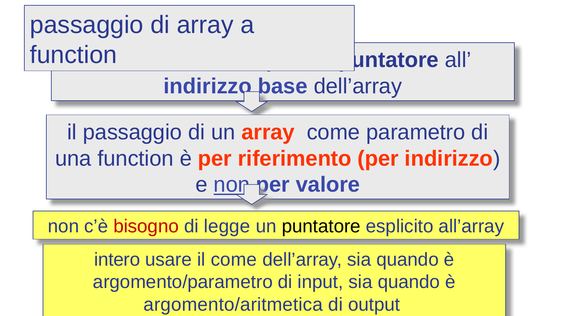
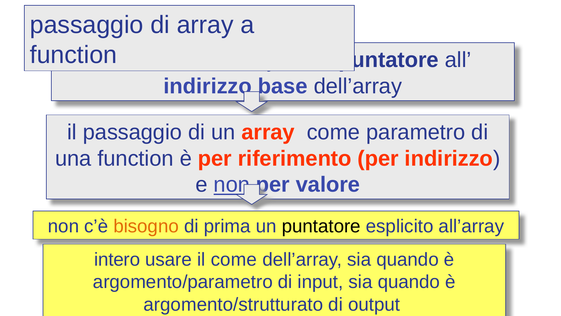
bisogno colour: red -> orange
legge: legge -> prima
argomento/aritmetica: argomento/aritmetica -> argomento/strutturato
